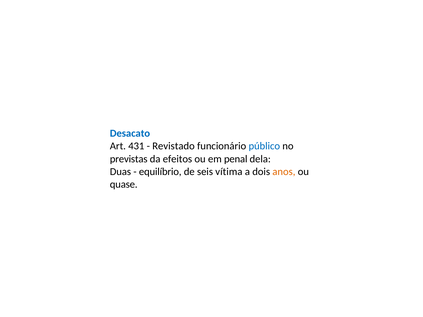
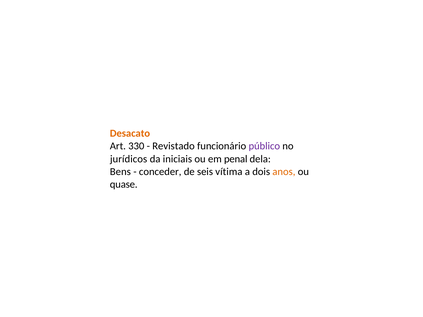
Desacato colour: blue -> orange
431: 431 -> 330
público colour: blue -> purple
previstas: previstas -> jurídicos
efeitos: efeitos -> iniciais
Duas: Duas -> Bens
equilíbrio: equilíbrio -> conceder
